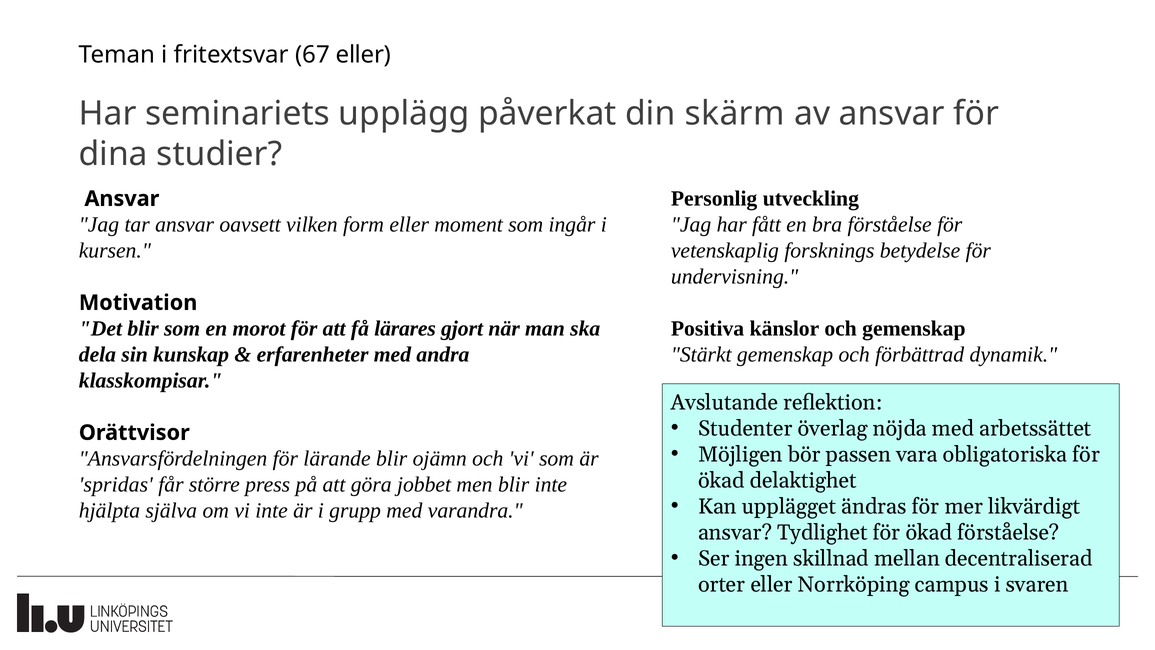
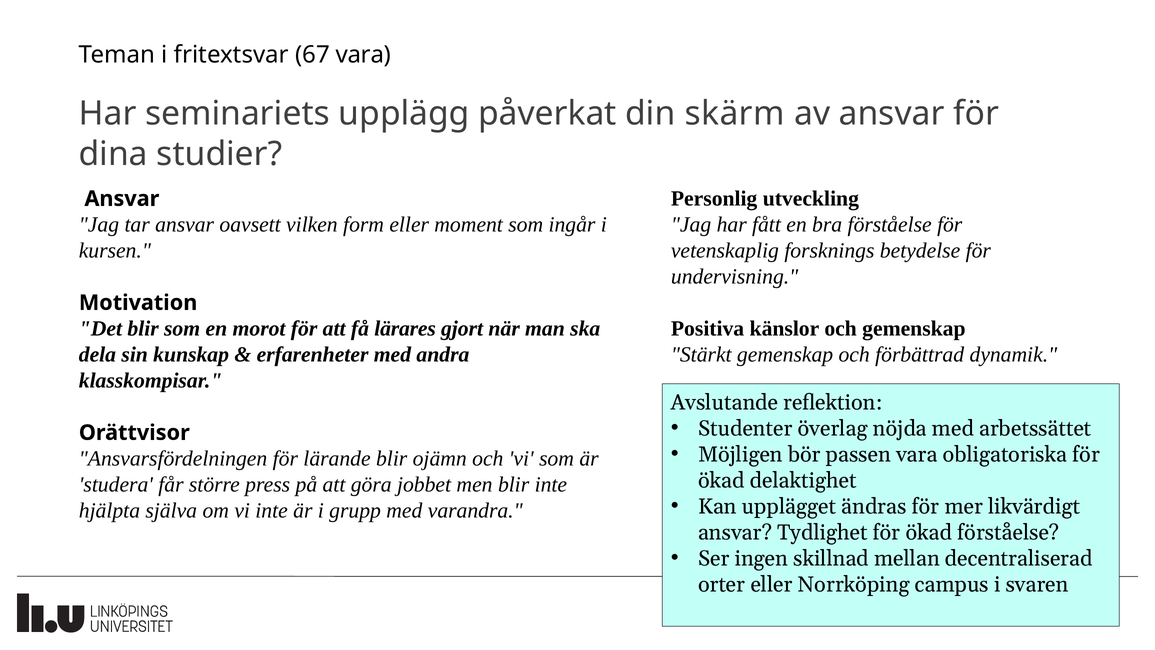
67 eller: eller -> vara
spridas: spridas -> studera
